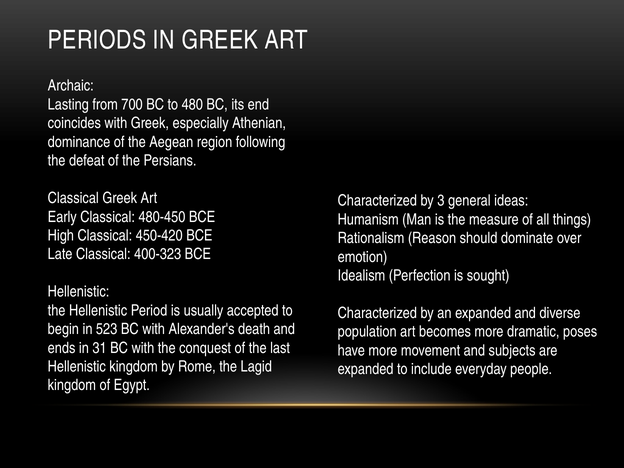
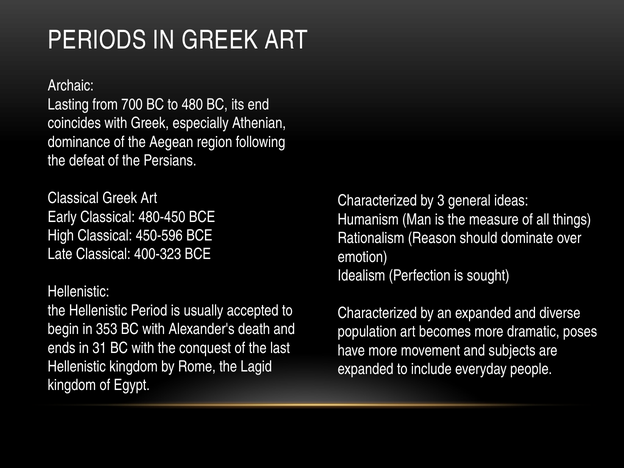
450-420: 450-420 -> 450-596
523: 523 -> 353
